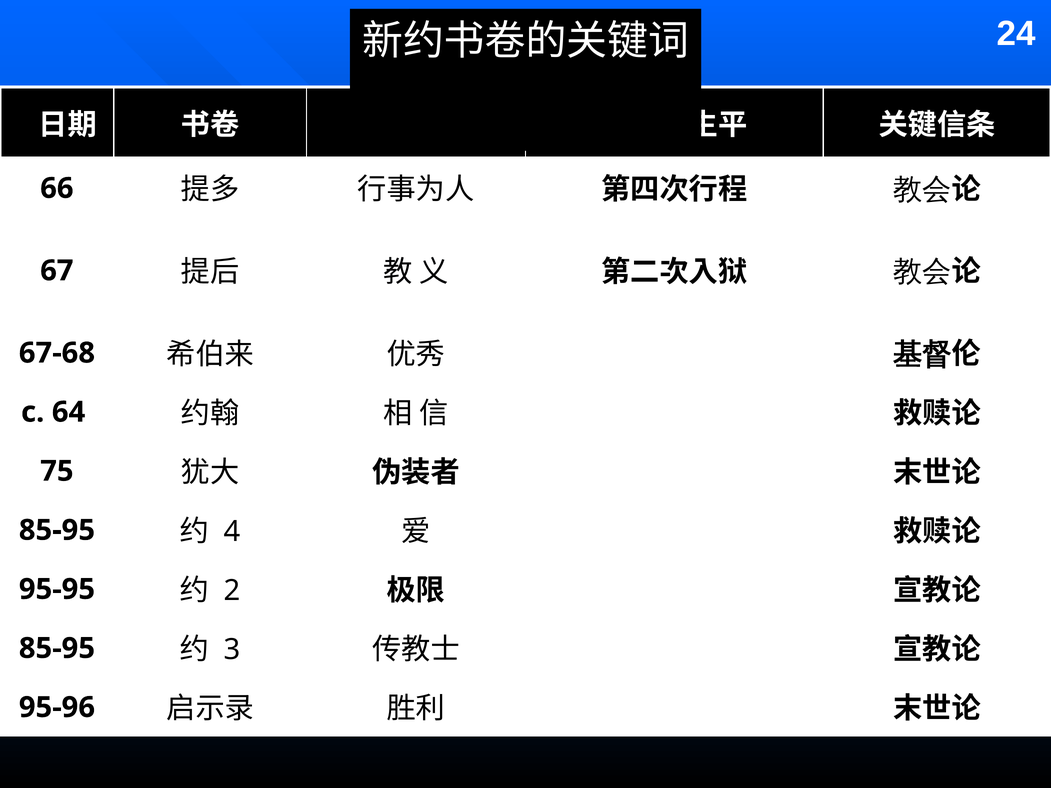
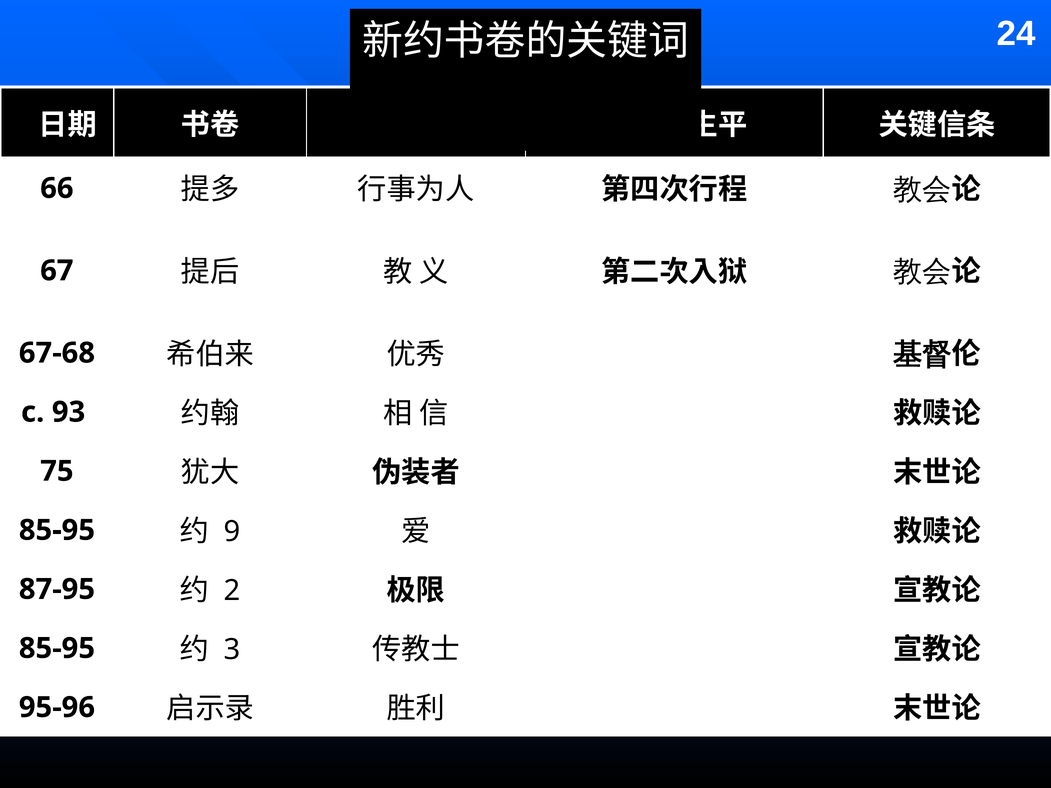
64: 64 -> 93
4: 4 -> 9
95-95: 95-95 -> 87-95
